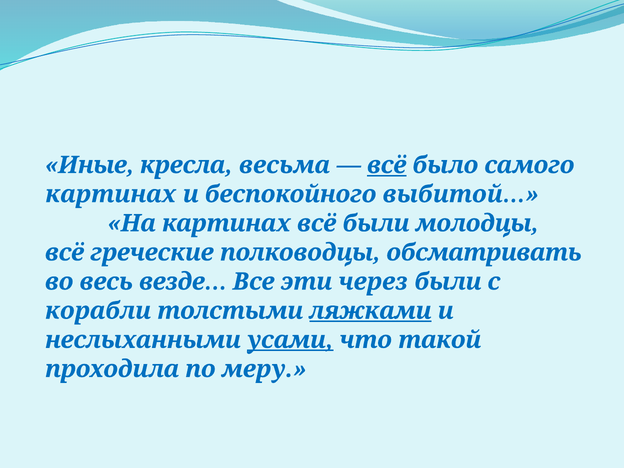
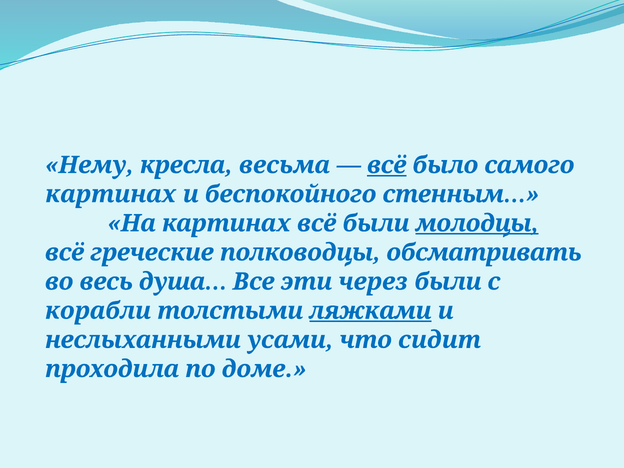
Иные: Иные -> Нему
выбитой…: выбитой… -> стенным…
молодцы underline: none -> present
везде…: везде… -> душа…
усами underline: present -> none
такой: такой -> сидит
меру: меру -> доме
